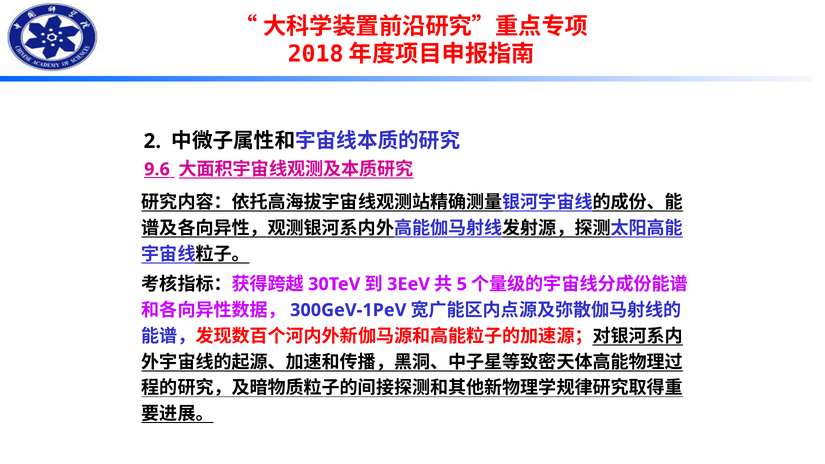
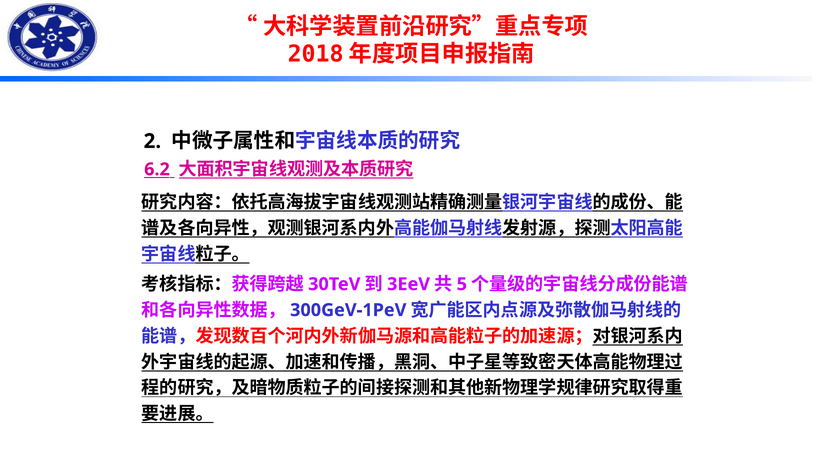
9.6: 9.6 -> 6.2
